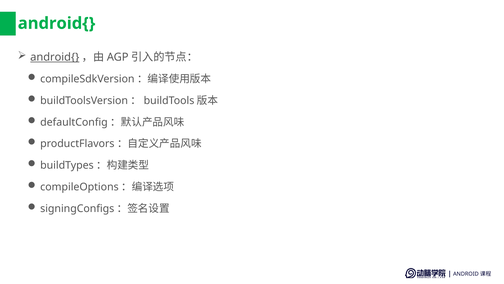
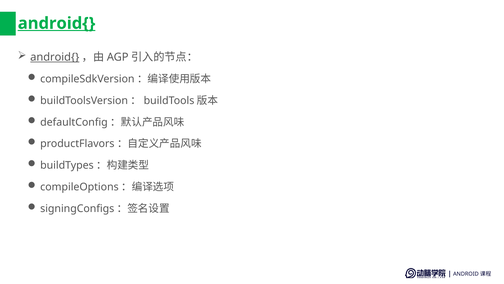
android{ at (57, 23) underline: none -> present
